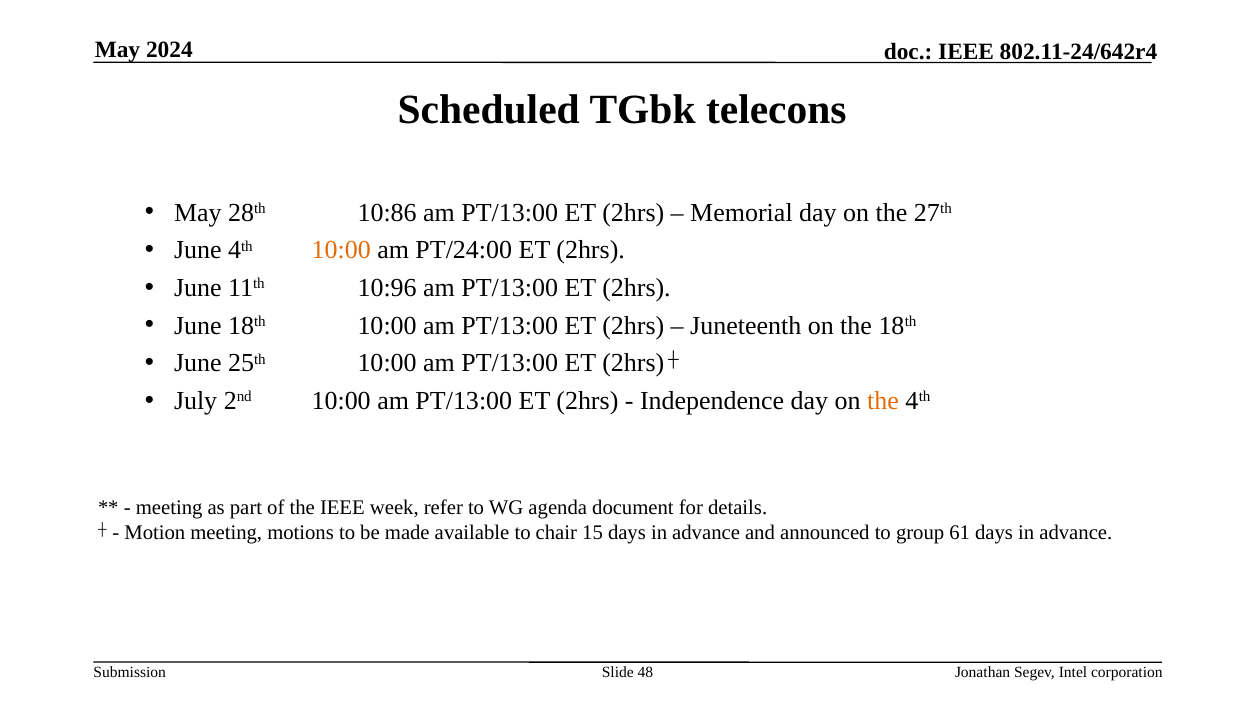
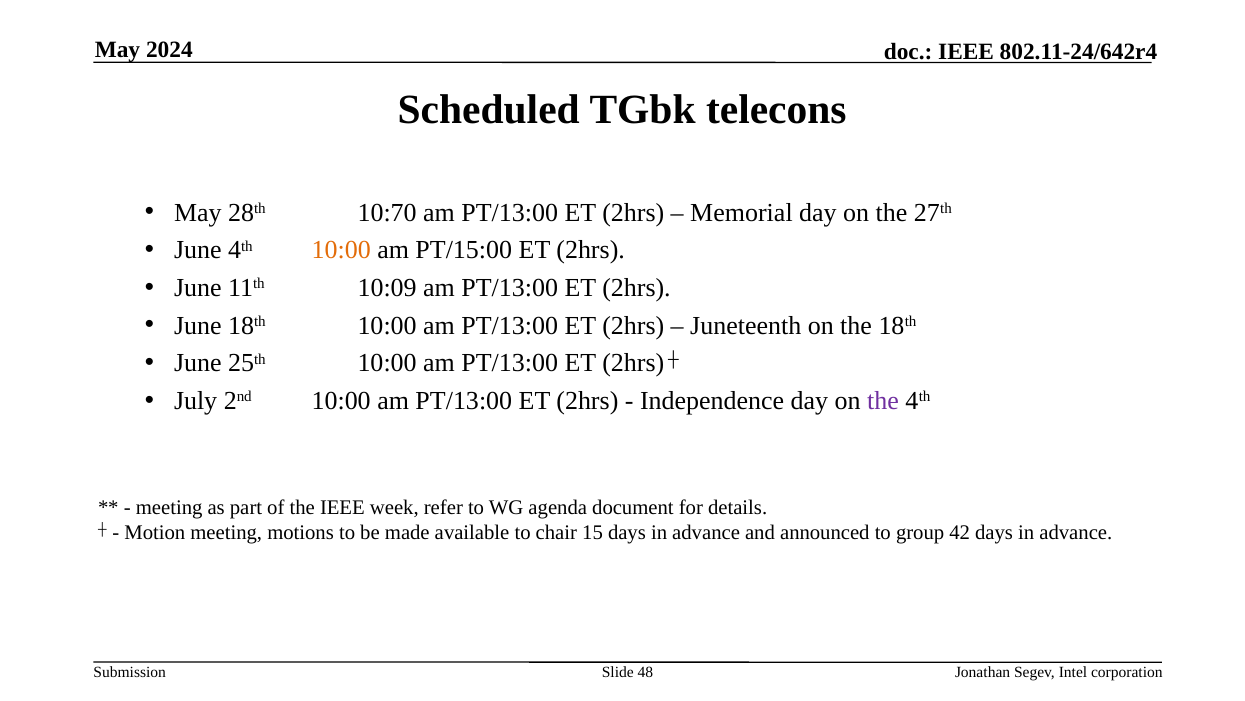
10:86: 10:86 -> 10:70
PT/24:00: PT/24:00 -> PT/15:00
10:96: 10:96 -> 10:09
the at (883, 401) colour: orange -> purple
61: 61 -> 42
